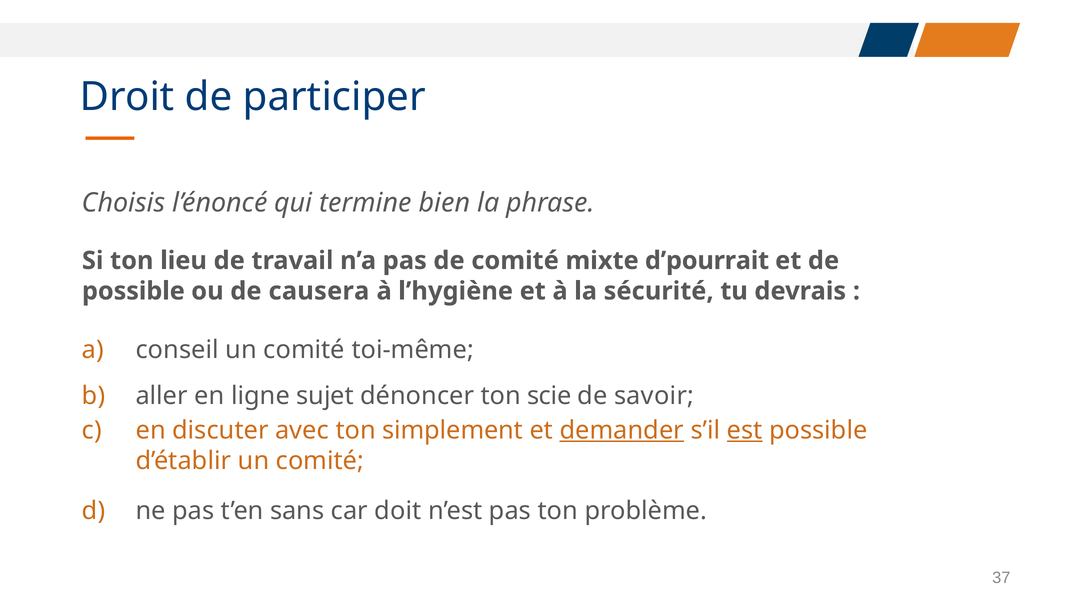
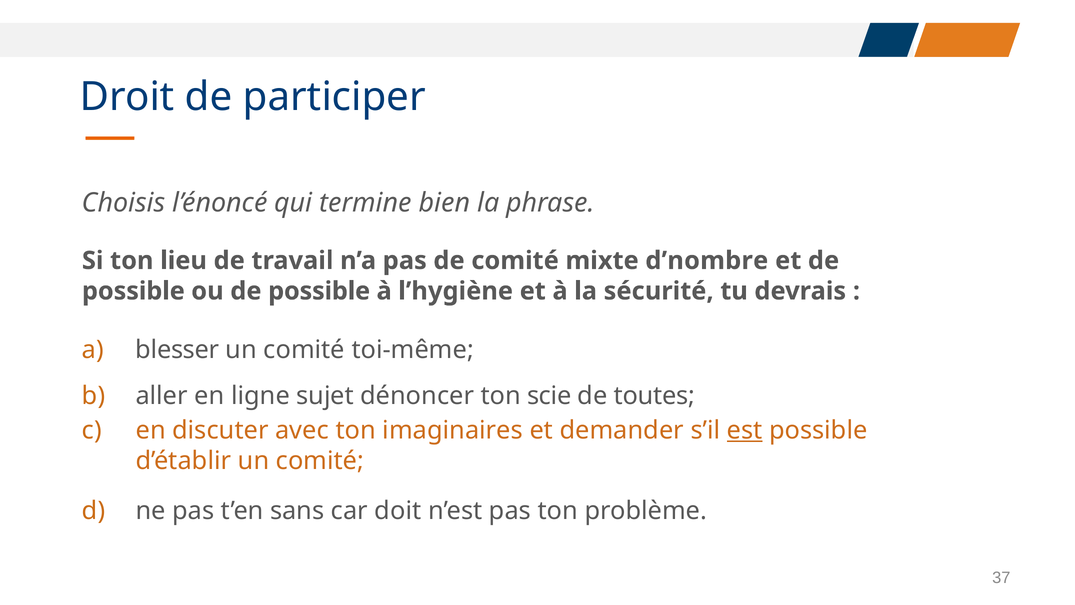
d’pourrait: d’pourrait -> d’nombre
ou de causera: causera -> possible
conseil: conseil -> blesser
savoir: savoir -> toutes
simplement: simplement -> imaginaires
demander underline: present -> none
